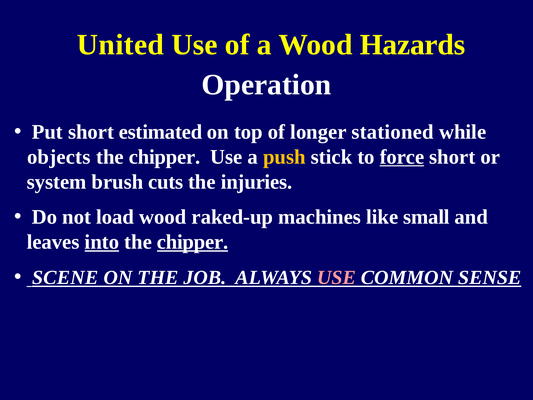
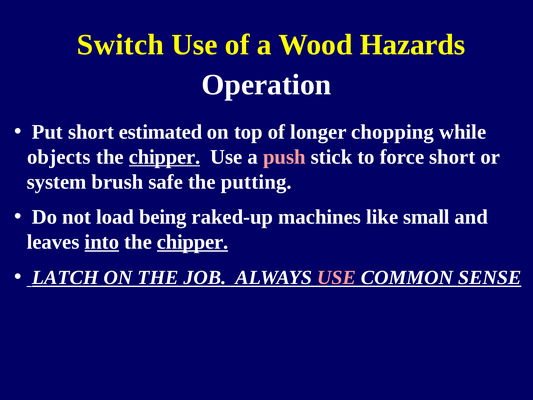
United: United -> Switch
stationed: stationed -> chopping
chipper at (165, 157) underline: none -> present
push colour: yellow -> pink
force underline: present -> none
cuts: cuts -> safe
injuries: injuries -> putting
load wood: wood -> being
SCENE: SCENE -> LATCH
